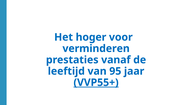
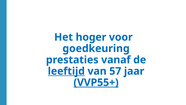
verminderen: verminderen -> goedkeuring
leeftijd underline: none -> present
95: 95 -> 57
